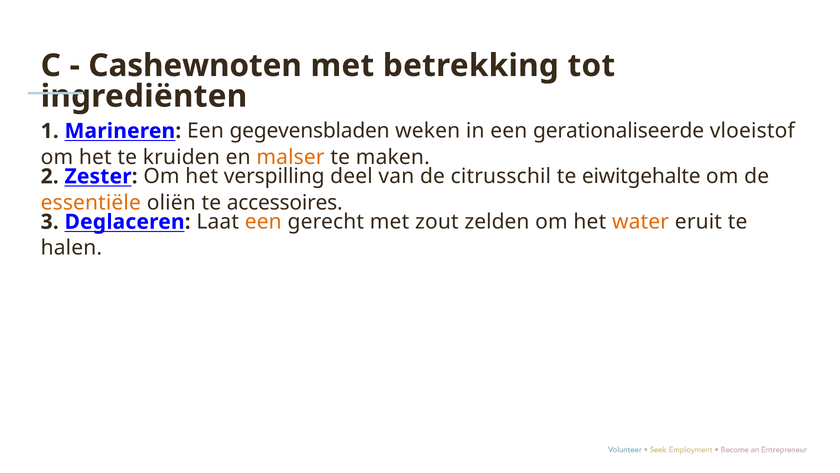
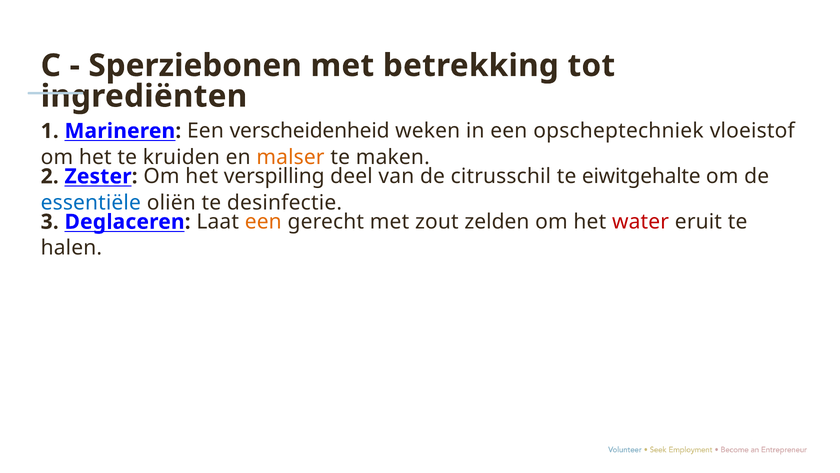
Cashewnoten: Cashewnoten -> Sperziebonen
gegevensbladen: gegevensbladen -> verscheidenheid
gerationaliseerde: gerationaliseerde -> opscheptechniek
essentiële colour: orange -> blue
accessoires: accessoires -> desinfectie
water colour: orange -> red
